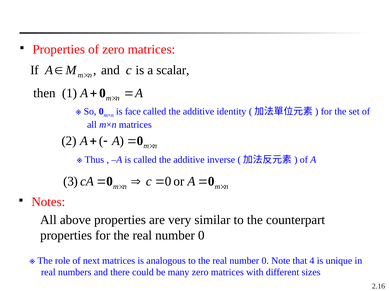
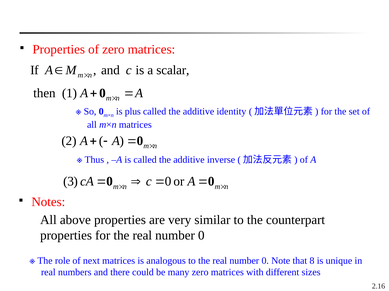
face: face -> plus
4: 4 -> 8
